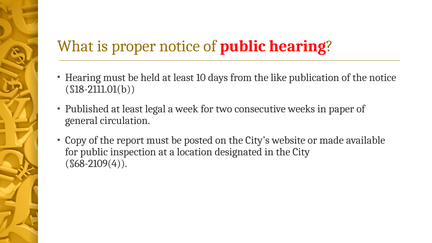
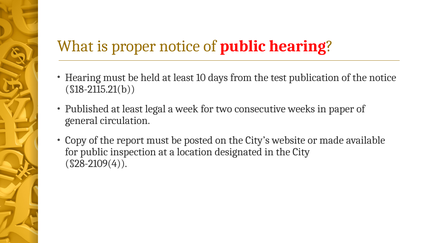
like: like -> test
§18-2111.01(b: §18-2111.01(b -> §18-2115.21(b
§68-2109(4: §68-2109(4 -> §28-2109(4
